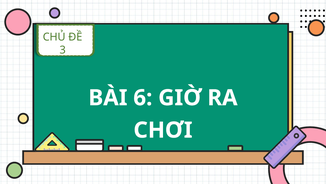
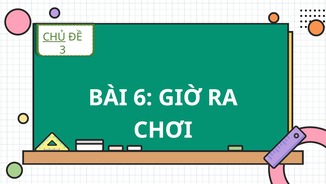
CHỦ underline: none -> present
